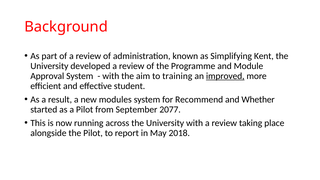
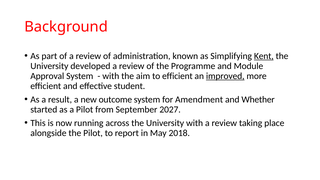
Kent underline: none -> present
to training: training -> efficient
modules: modules -> outcome
Recommend: Recommend -> Amendment
2077: 2077 -> 2027
